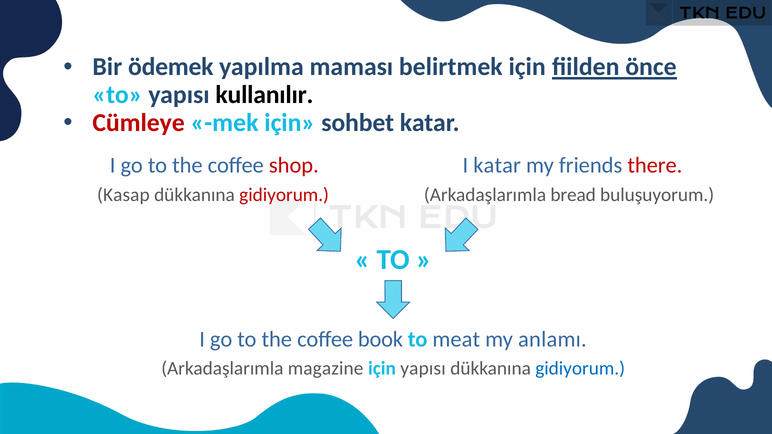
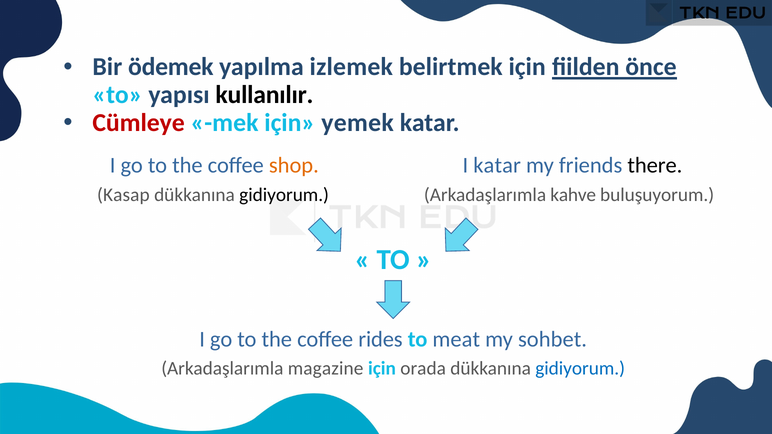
maması: maması -> izlemek
sohbet: sohbet -> yemek
shop colour: red -> orange
there colour: red -> black
gidiyorum at (284, 195) colour: red -> black
bread: bread -> kahve
book: book -> rides
anlamı: anlamı -> sohbet
için yapısı: yapısı -> orada
